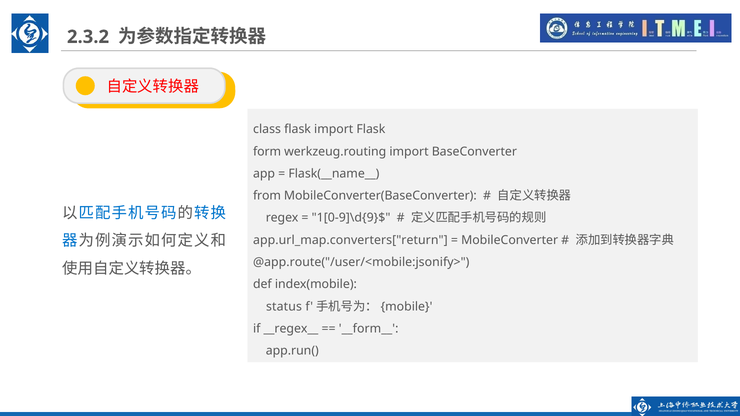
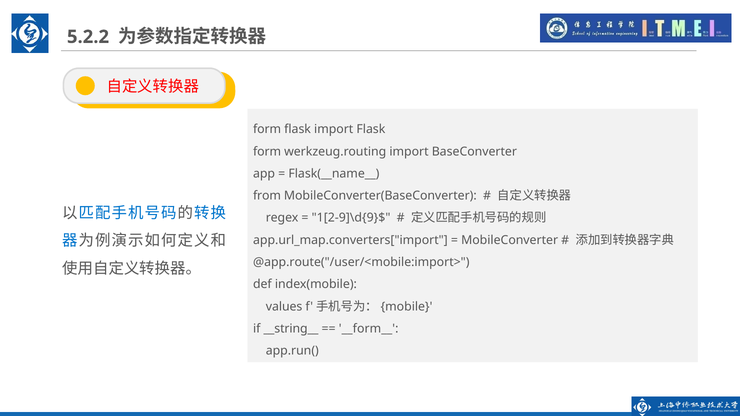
2.3.2: 2.3.2 -> 5.2.2
class at (267, 129): class -> form
1[0-9]\d{9}$: 1[0-9]\d{9}$ -> 1[2-9]\d{9}$
app.url_map.converters["return: app.url_map.converters["return -> app.url_map.converters["import
@app.route("/user/<mobile:jsonify>: @app.route("/user/<mobile:jsonify> -> @app.route("/user/<mobile:import>
status: status -> values
__regex__: __regex__ -> __string__
